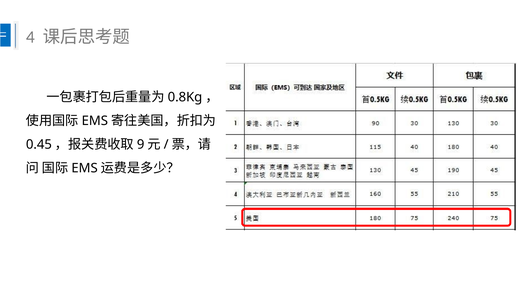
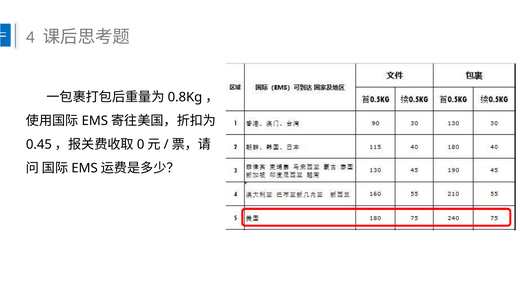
9: 9 -> 0
